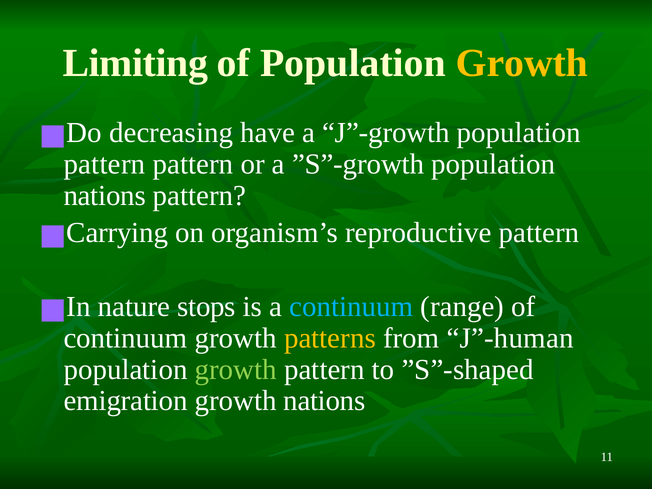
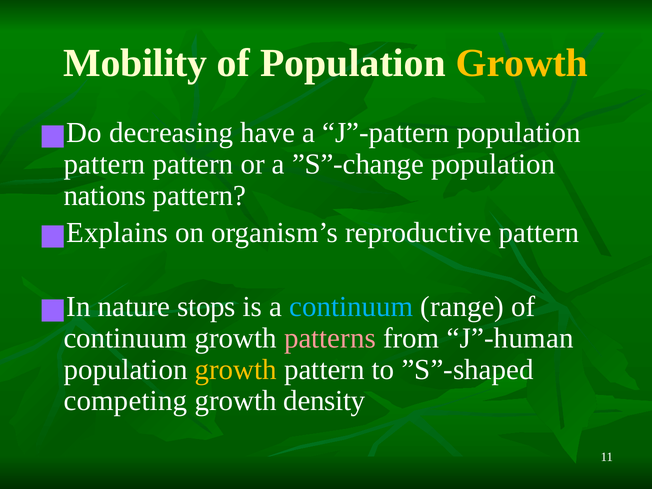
Limiting: Limiting -> Mobility
J”-growth: J”-growth -> J”-pattern
”S”-growth: ”S”-growth -> ”S”-change
Carrying: Carrying -> Explains
patterns colour: yellow -> pink
growth at (236, 369) colour: light green -> yellow
emigration: emigration -> competing
growth nations: nations -> density
